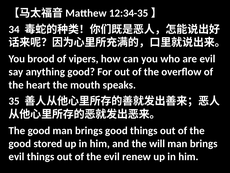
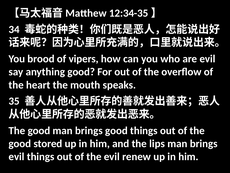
will: will -> lips
